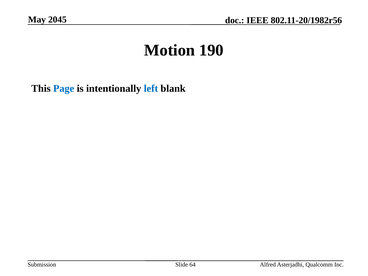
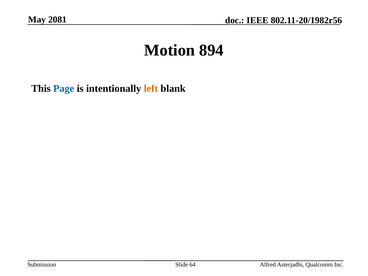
2045: 2045 -> 2081
190: 190 -> 894
left colour: blue -> orange
